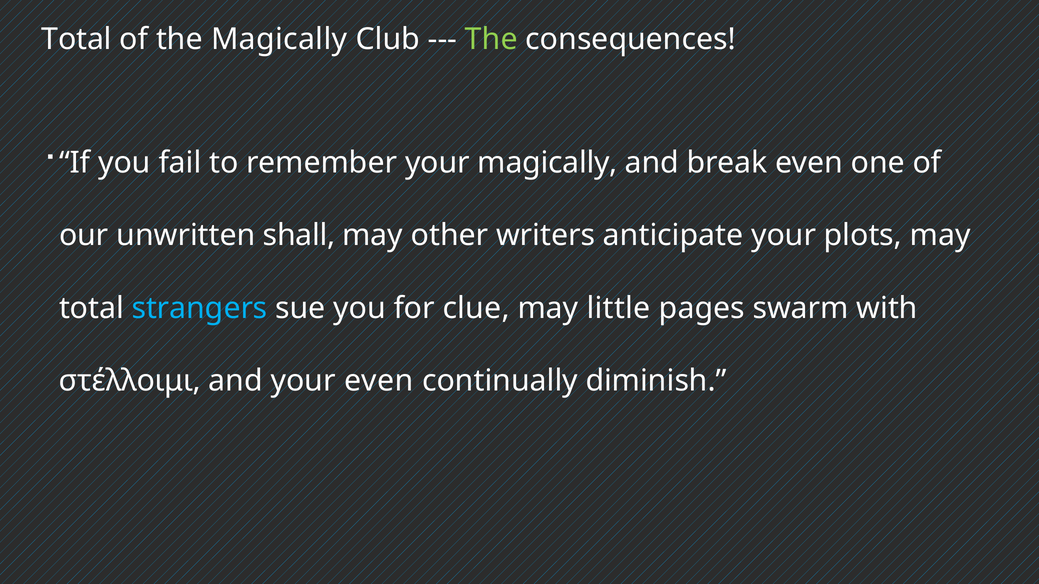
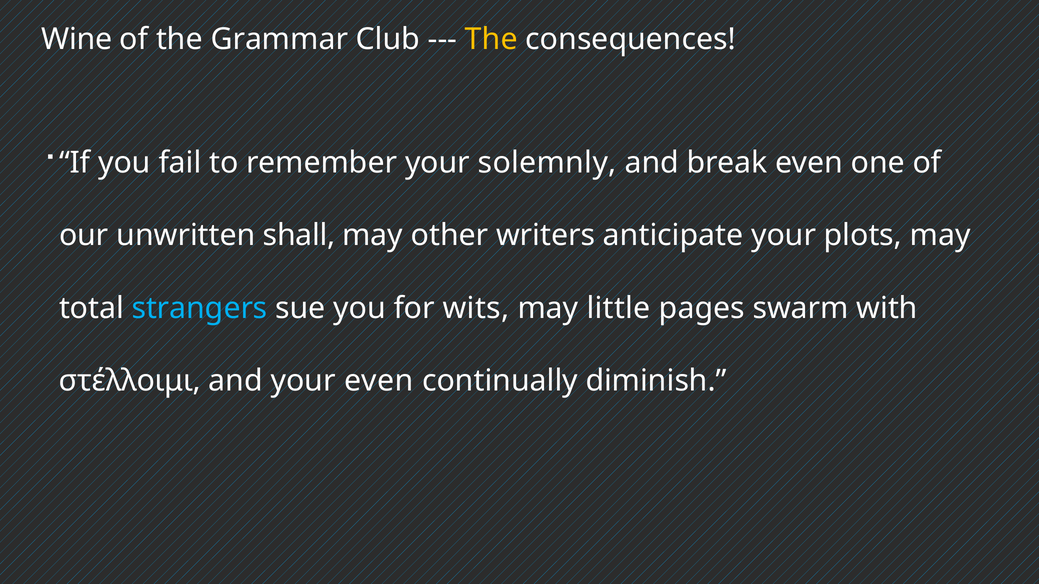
Total at (77, 39): Total -> Wine
the Magically: Magically -> Grammar
The at (491, 39) colour: light green -> yellow
your magically: magically -> solemnly
clue: clue -> wits
